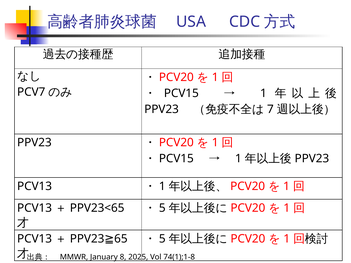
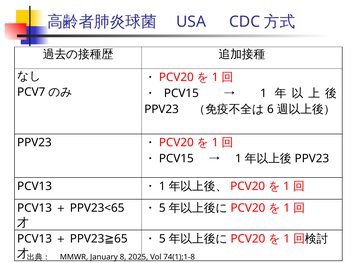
7: 7 -> 6
